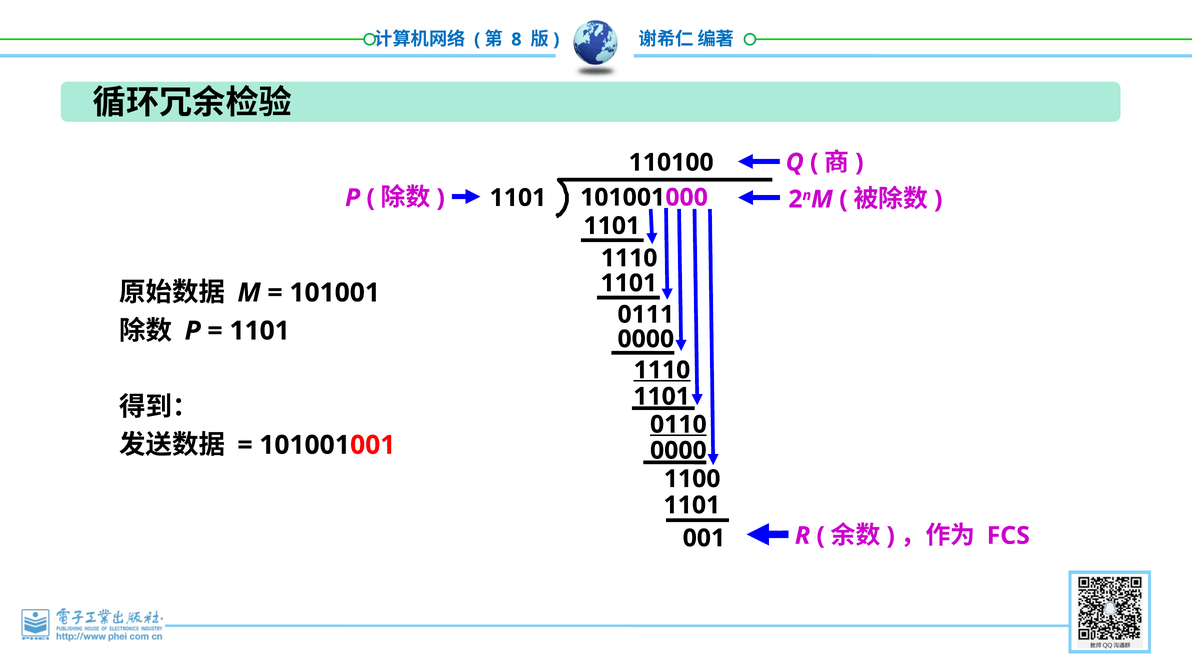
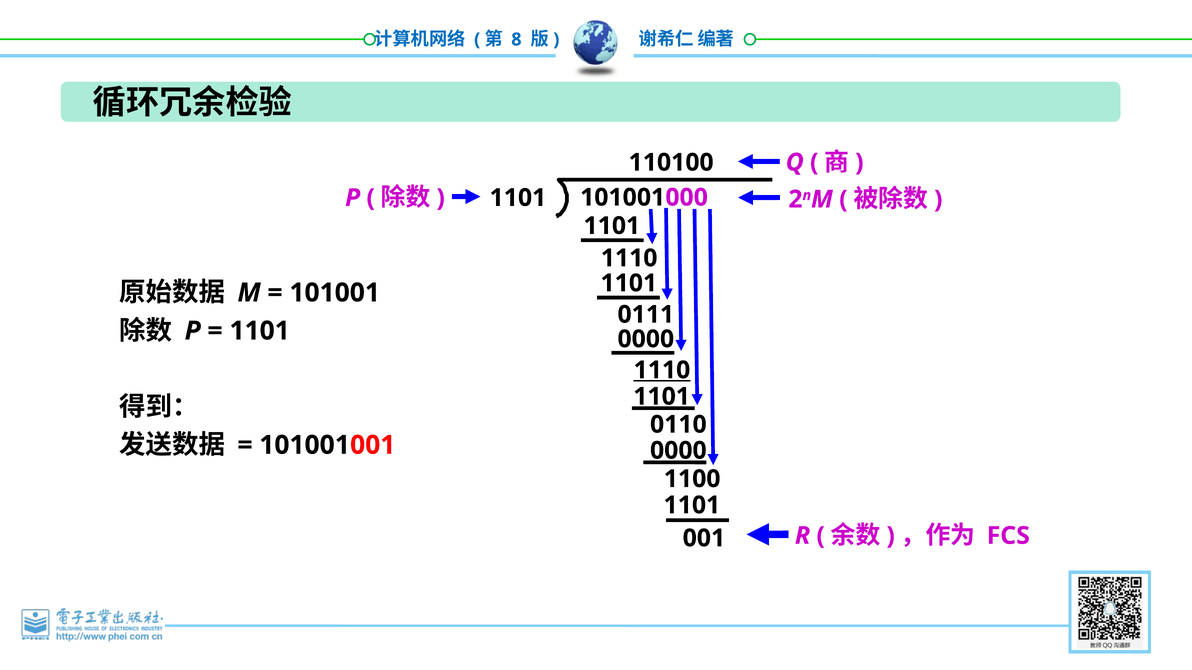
0110 underline: present -> none
